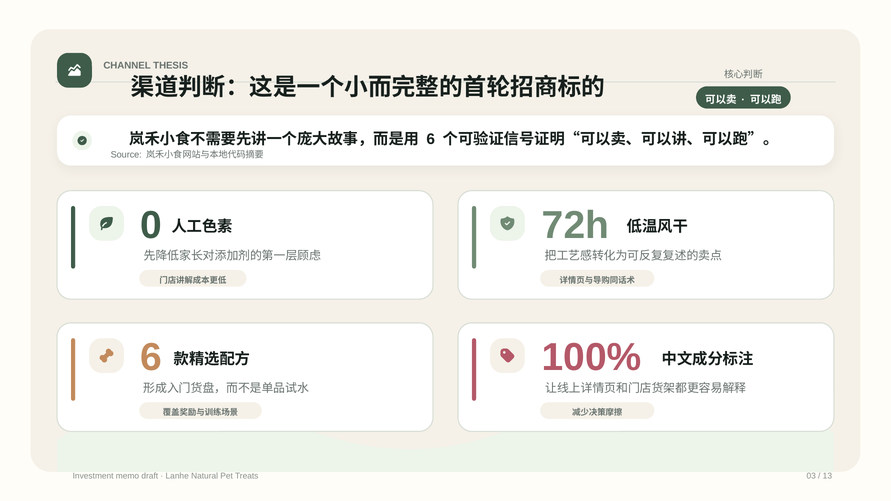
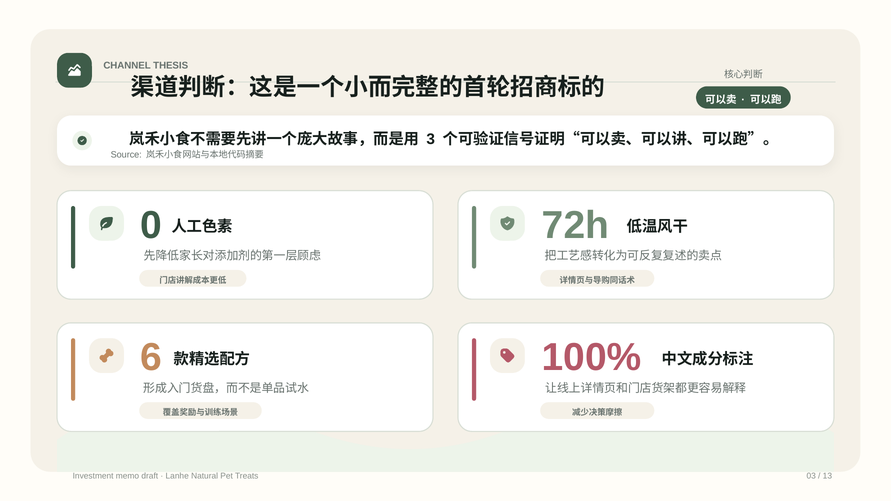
6 at (431, 139): 6 -> 3
